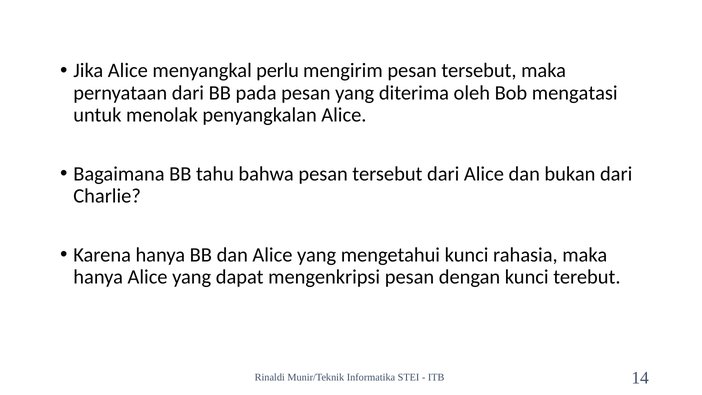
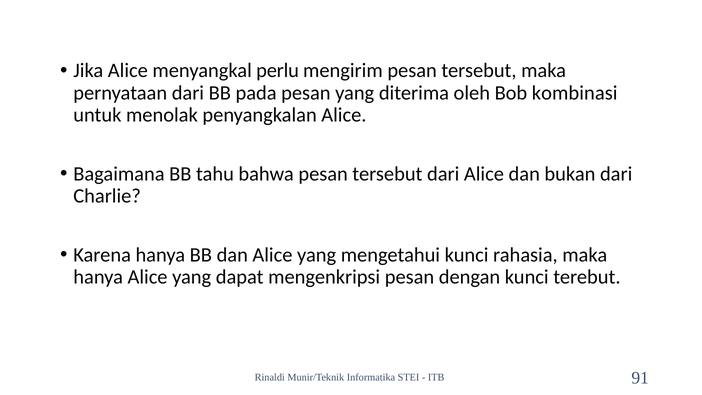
mengatasi: mengatasi -> kombinasi
14: 14 -> 91
